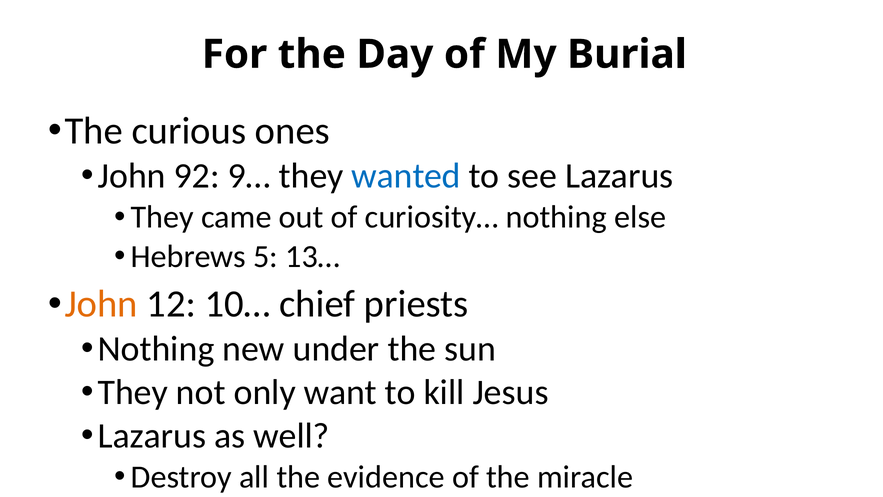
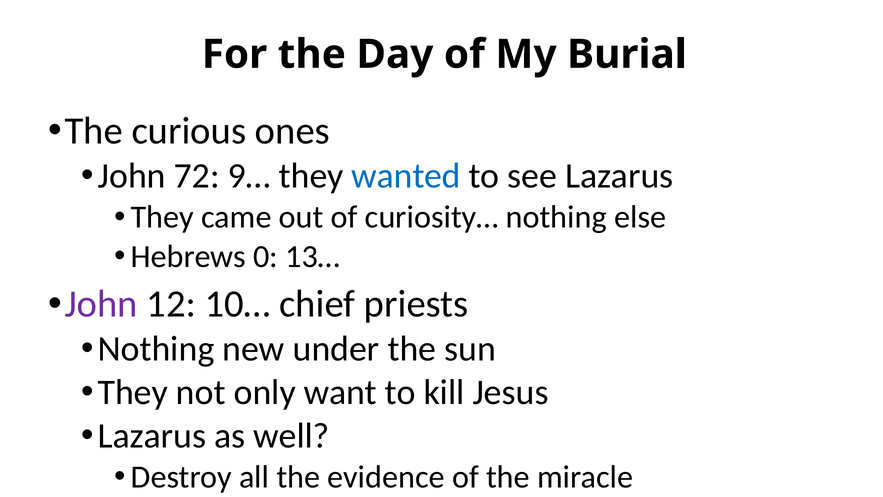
92: 92 -> 72
5: 5 -> 0
John at (101, 304) colour: orange -> purple
